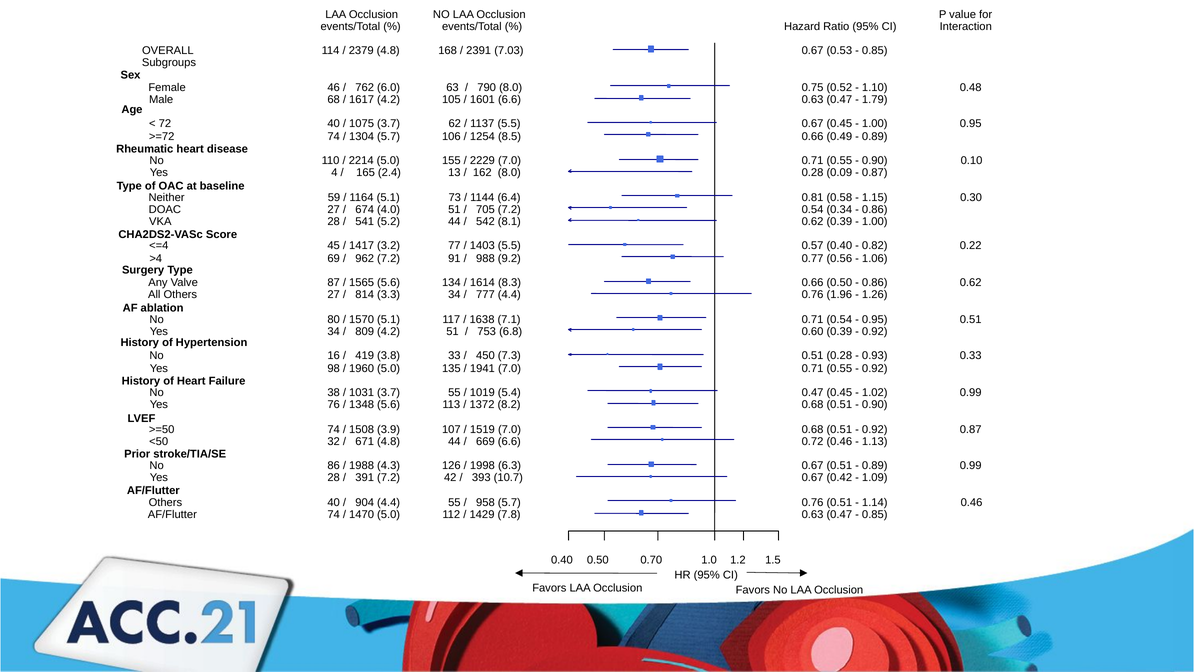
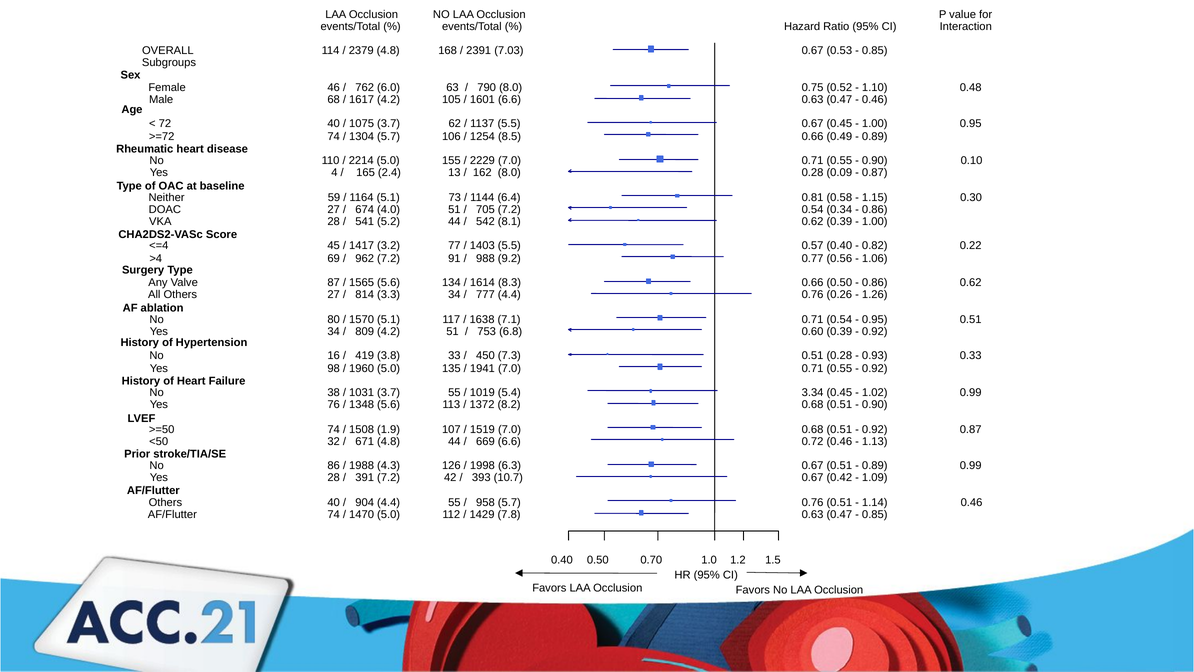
1.79 at (875, 99): 1.79 -> 0.46
1.96: 1.96 -> 0.26
0.47 at (813, 392): 0.47 -> 3.34
3.9: 3.9 -> 1.9
